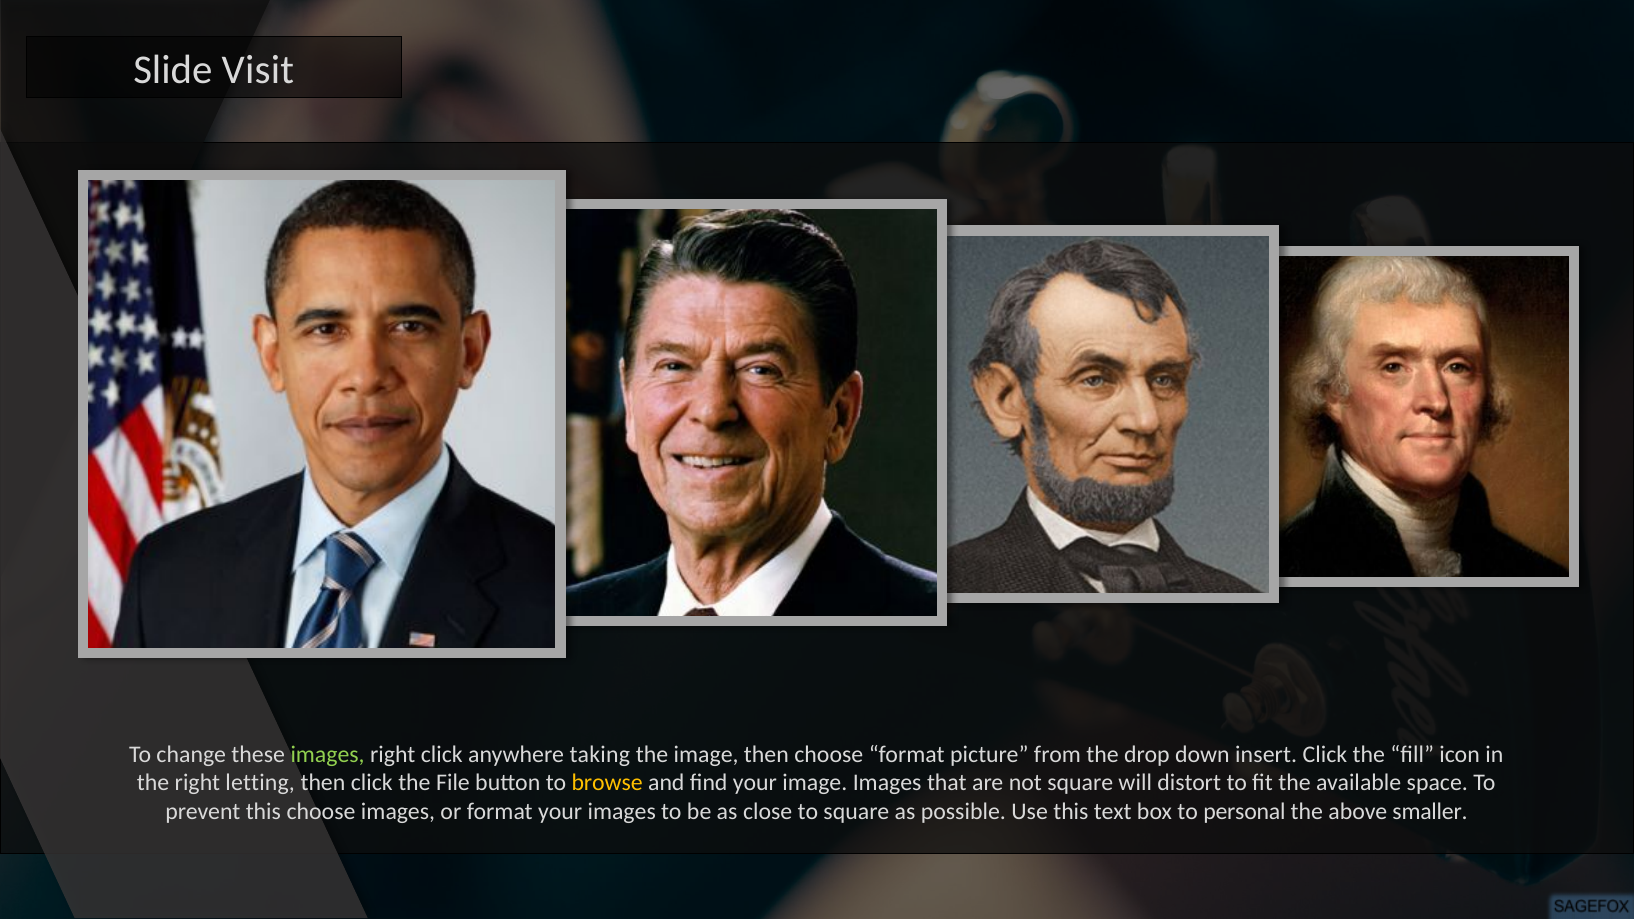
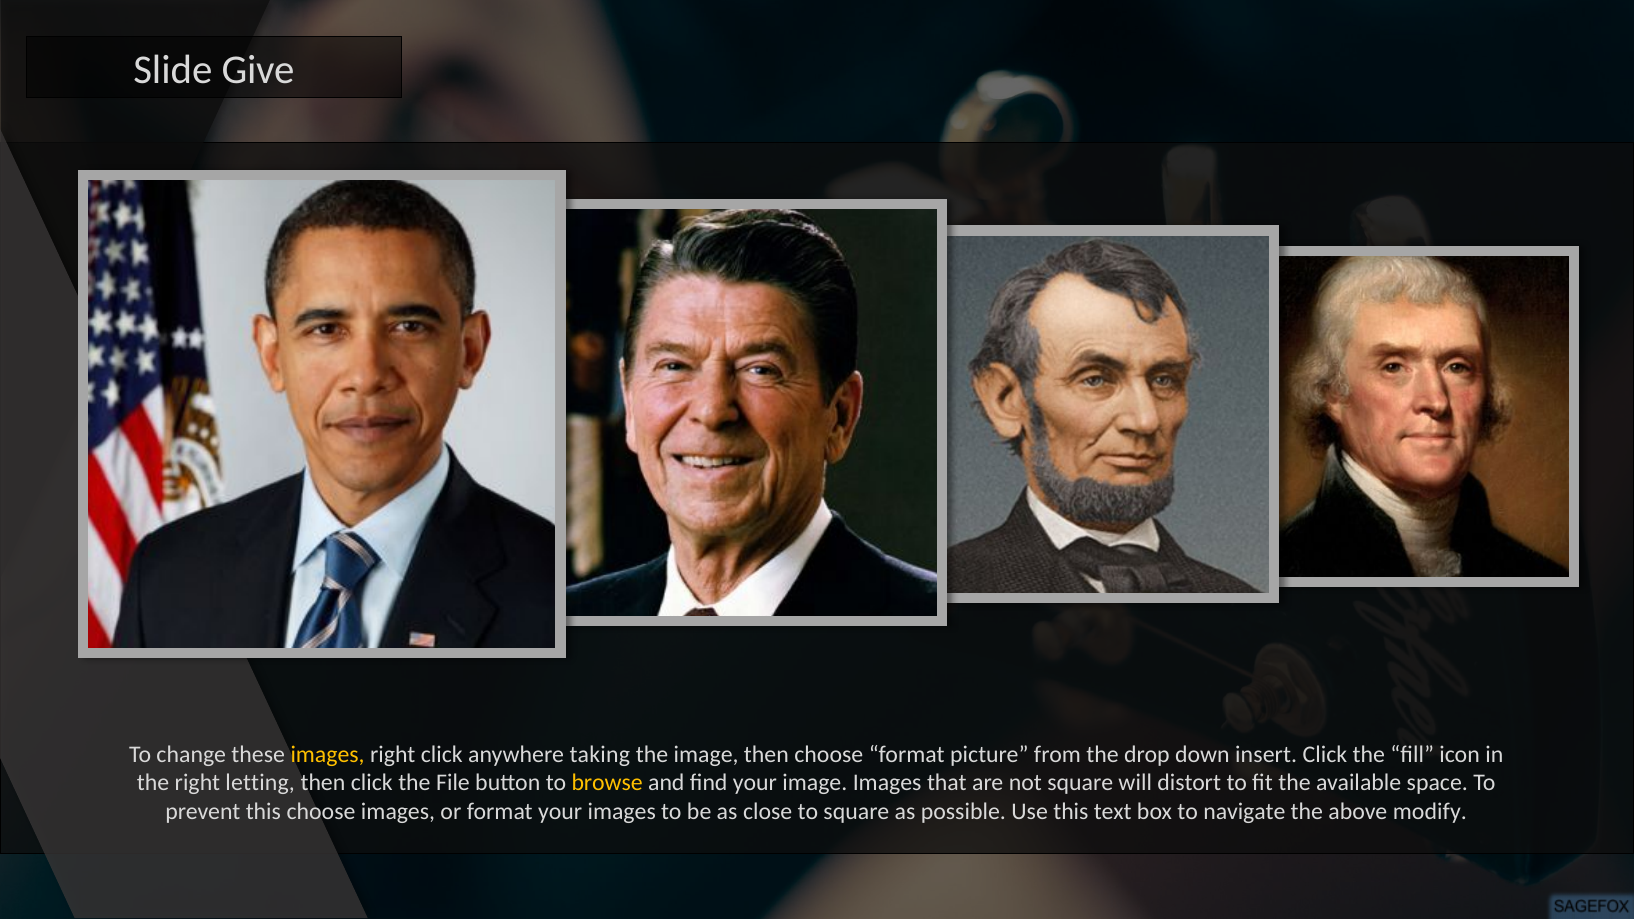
Visit: Visit -> Give
images at (328, 754) colour: light green -> yellow
personal: personal -> navigate
smaller: smaller -> modify
